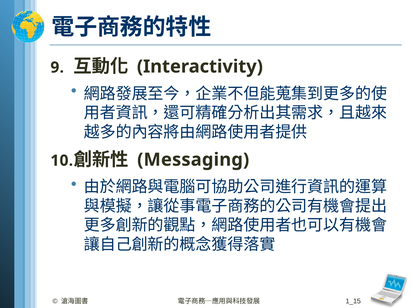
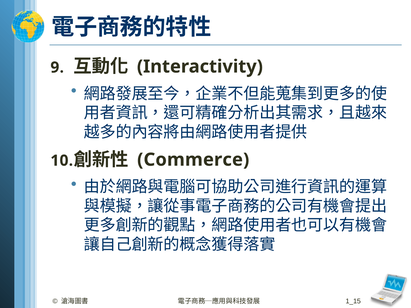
Messaging: Messaging -> Commerce
